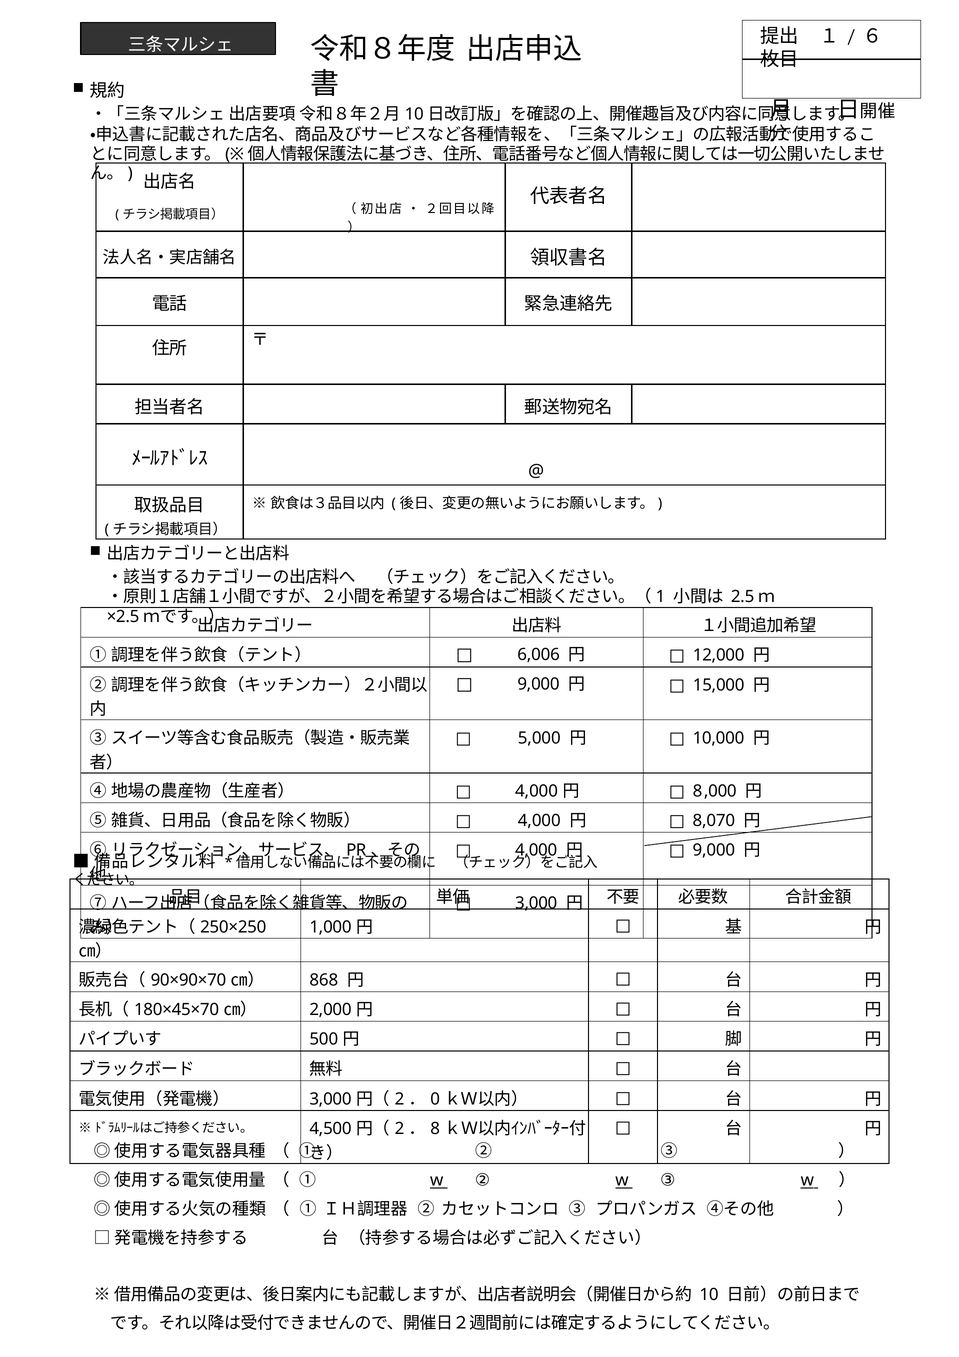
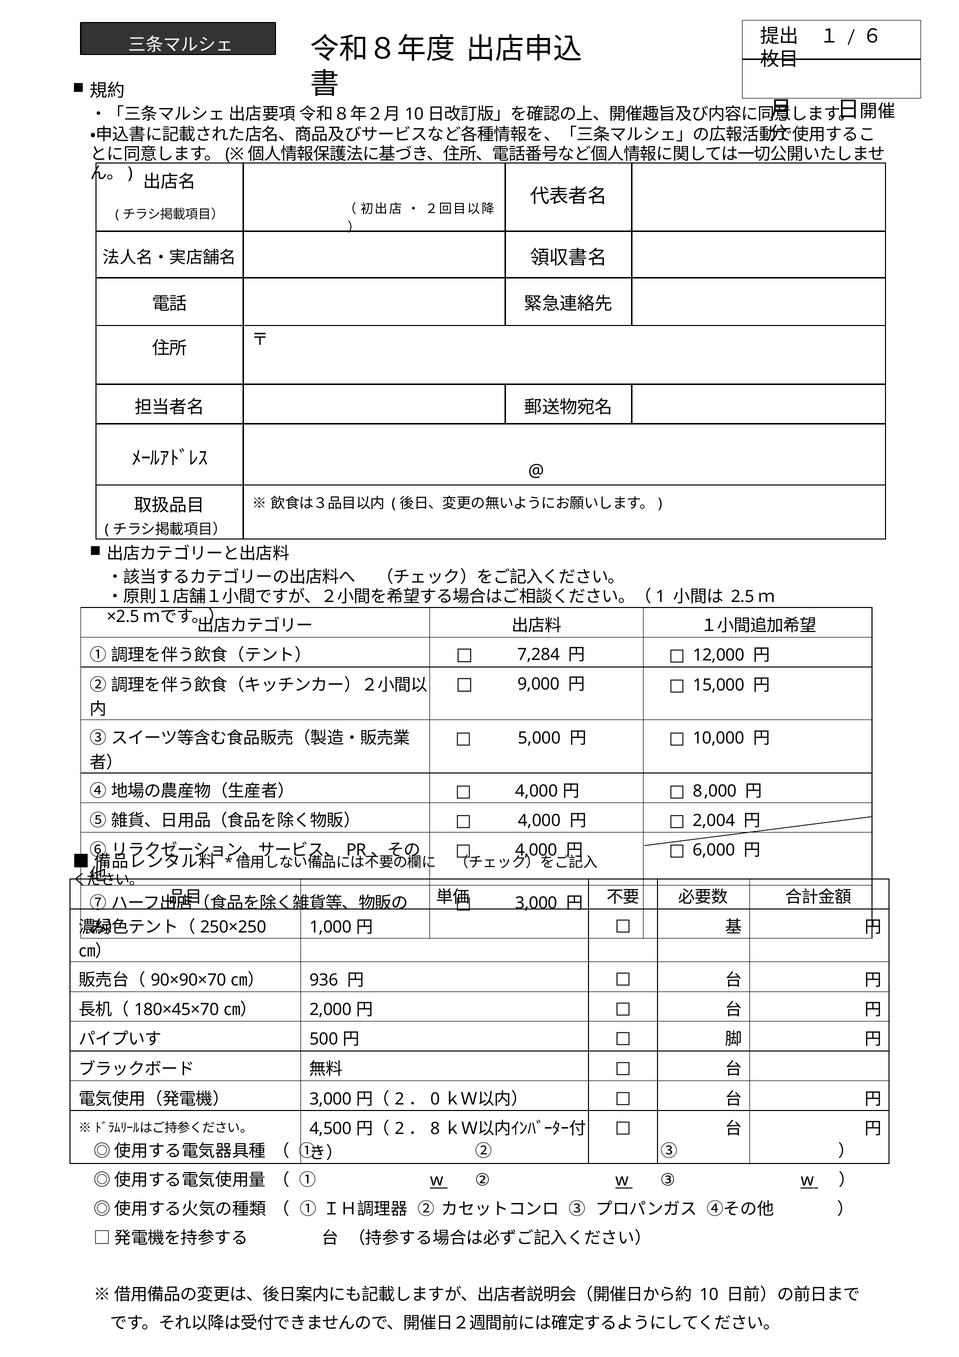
6,006: 6,006 -> 7,284
8,070: 8,070 -> 2,004
9,000 at (714, 850): 9,000 -> 6,000
868: 868 -> 936
